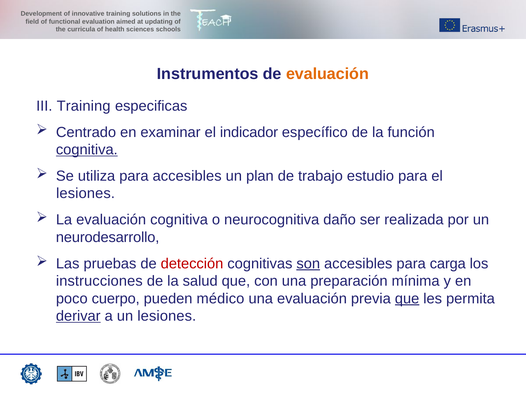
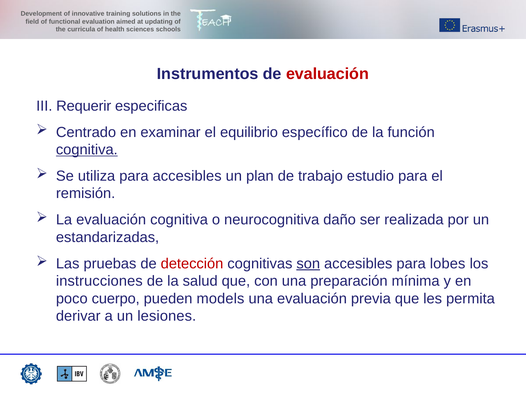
evaluación at (327, 74) colour: orange -> red
III Training: Training -> Requerir
indicador: indicador -> equilibrio
lesiones at (86, 194): lesiones -> remisión
neurodesarrollo: neurodesarrollo -> estandarizadas
carga: carga -> lobes
médico: médico -> models
que at (407, 299) underline: present -> none
derivar underline: present -> none
